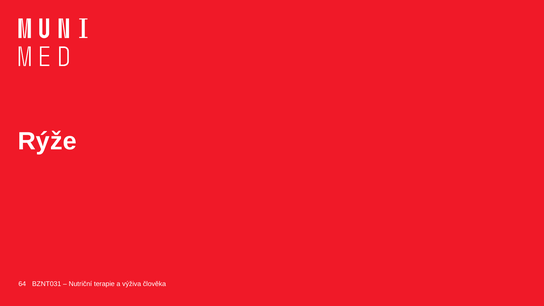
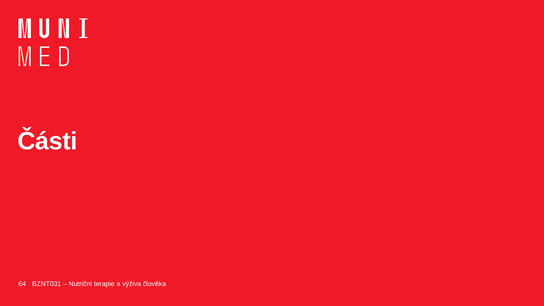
Rýže: Rýže -> Části
